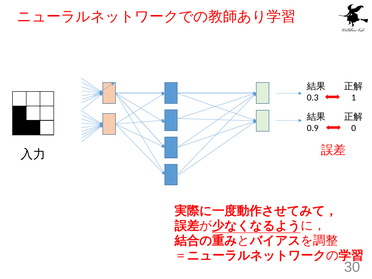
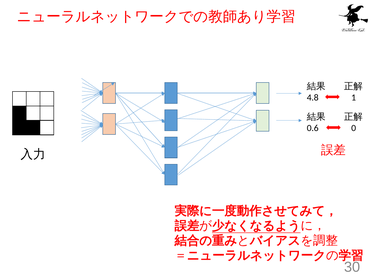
0.3: 0.3 -> 4.8
0.9: 0.9 -> 0.6
